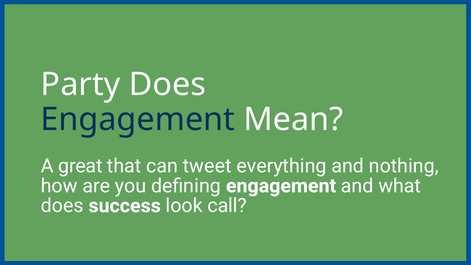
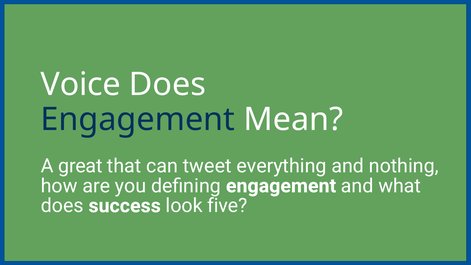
Party: Party -> Voice
call: call -> five
